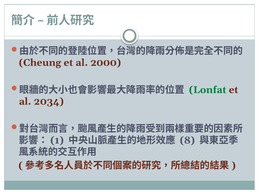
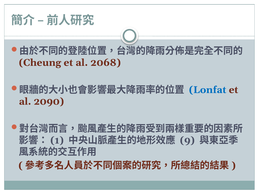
2000: 2000 -> 2068
Lonfat colour: green -> blue
2034: 2034 -> 2090
8: 8 -> 9
